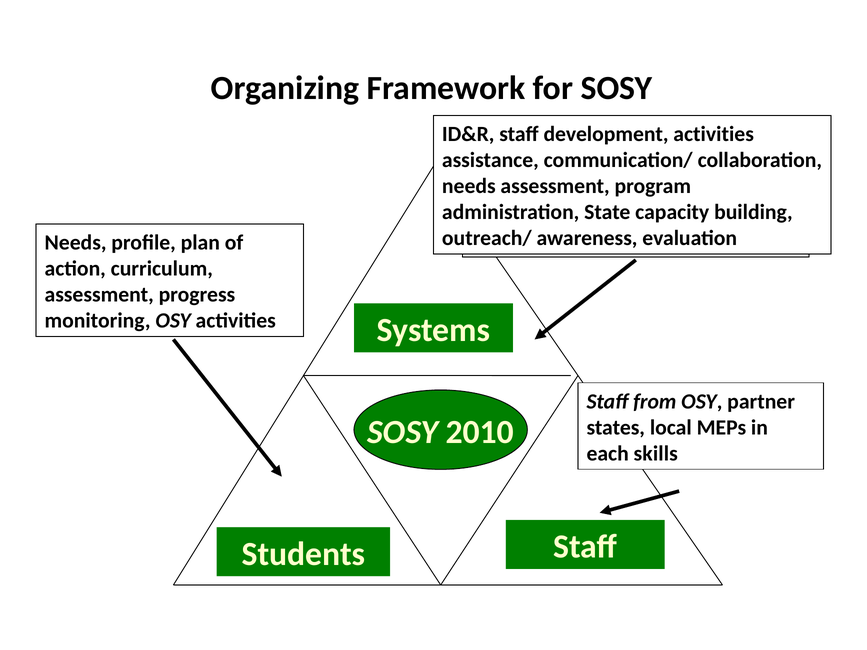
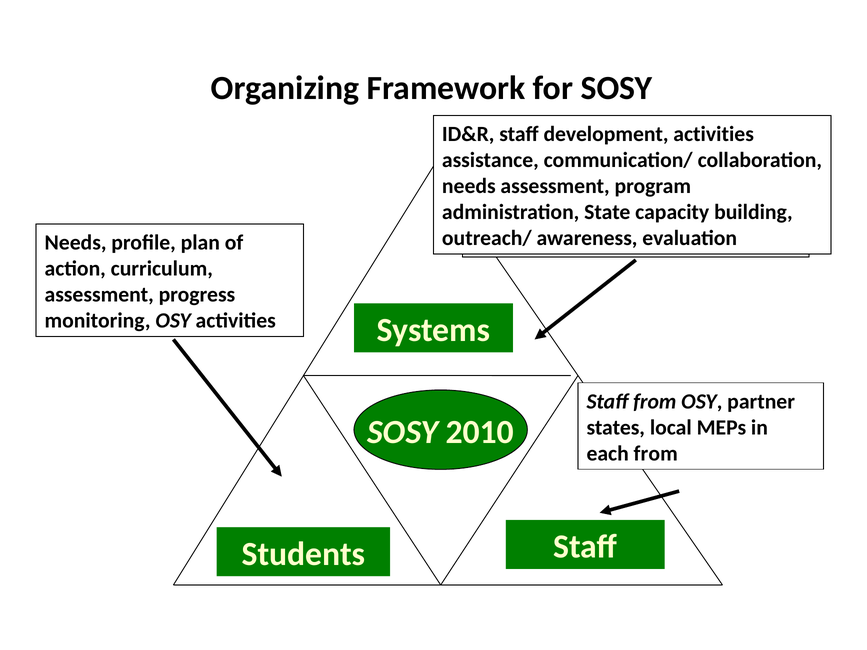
each skills: skills -> from
